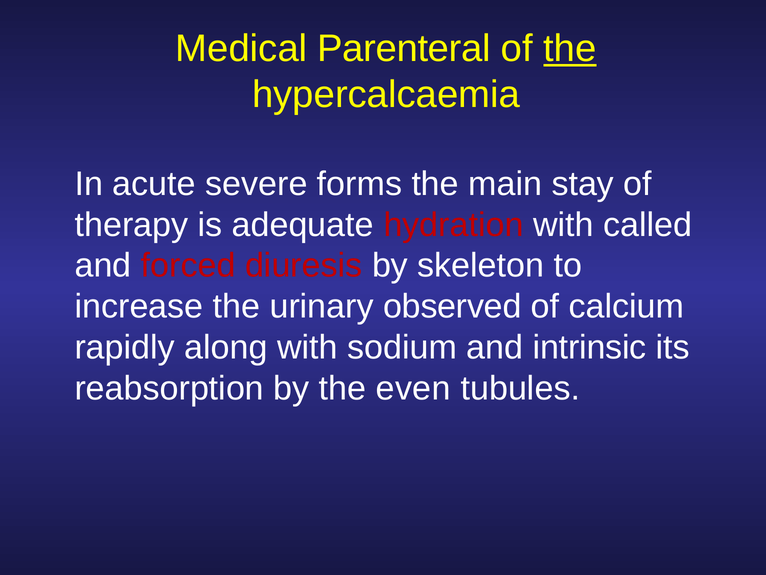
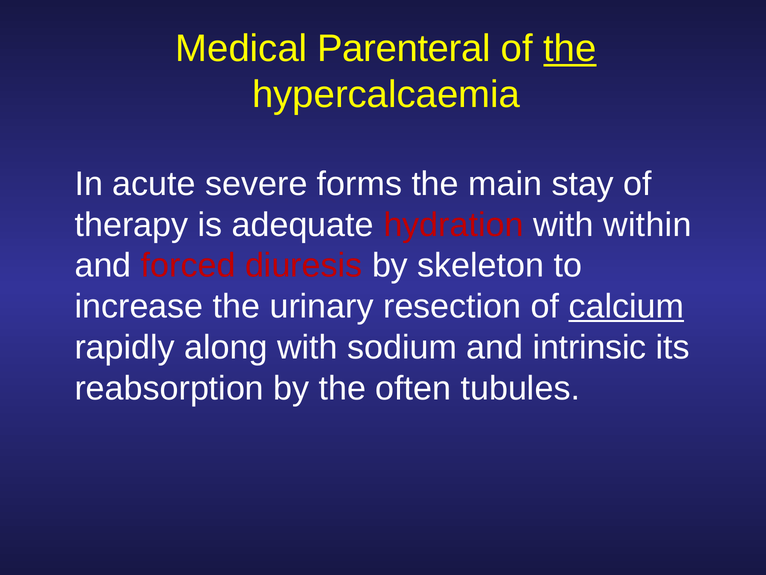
called: called -> within
observed: observed -> resection
calcium underline: none -> present
even: even -> often
